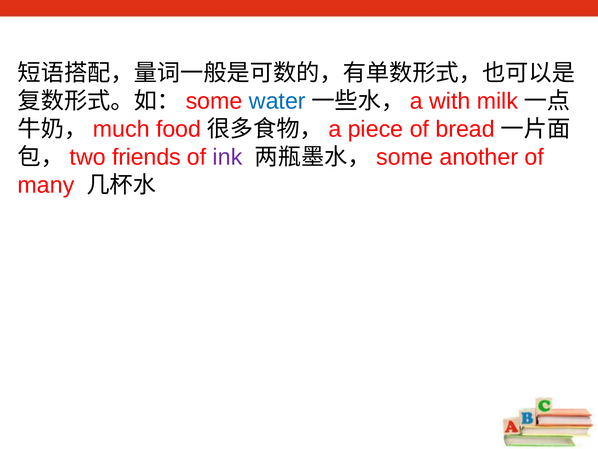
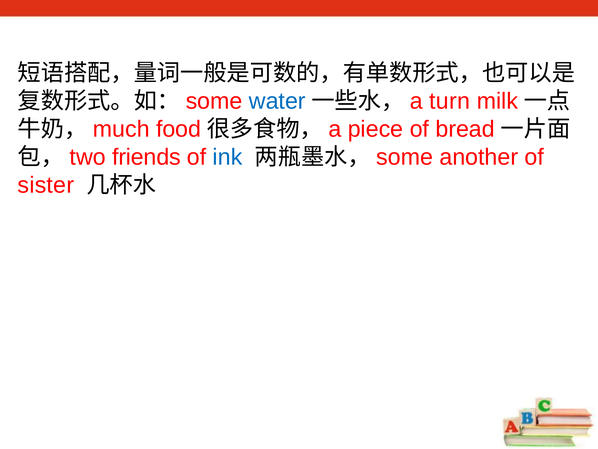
with: with -> turn
ink colour: purple -> blue
many: many -> sister
